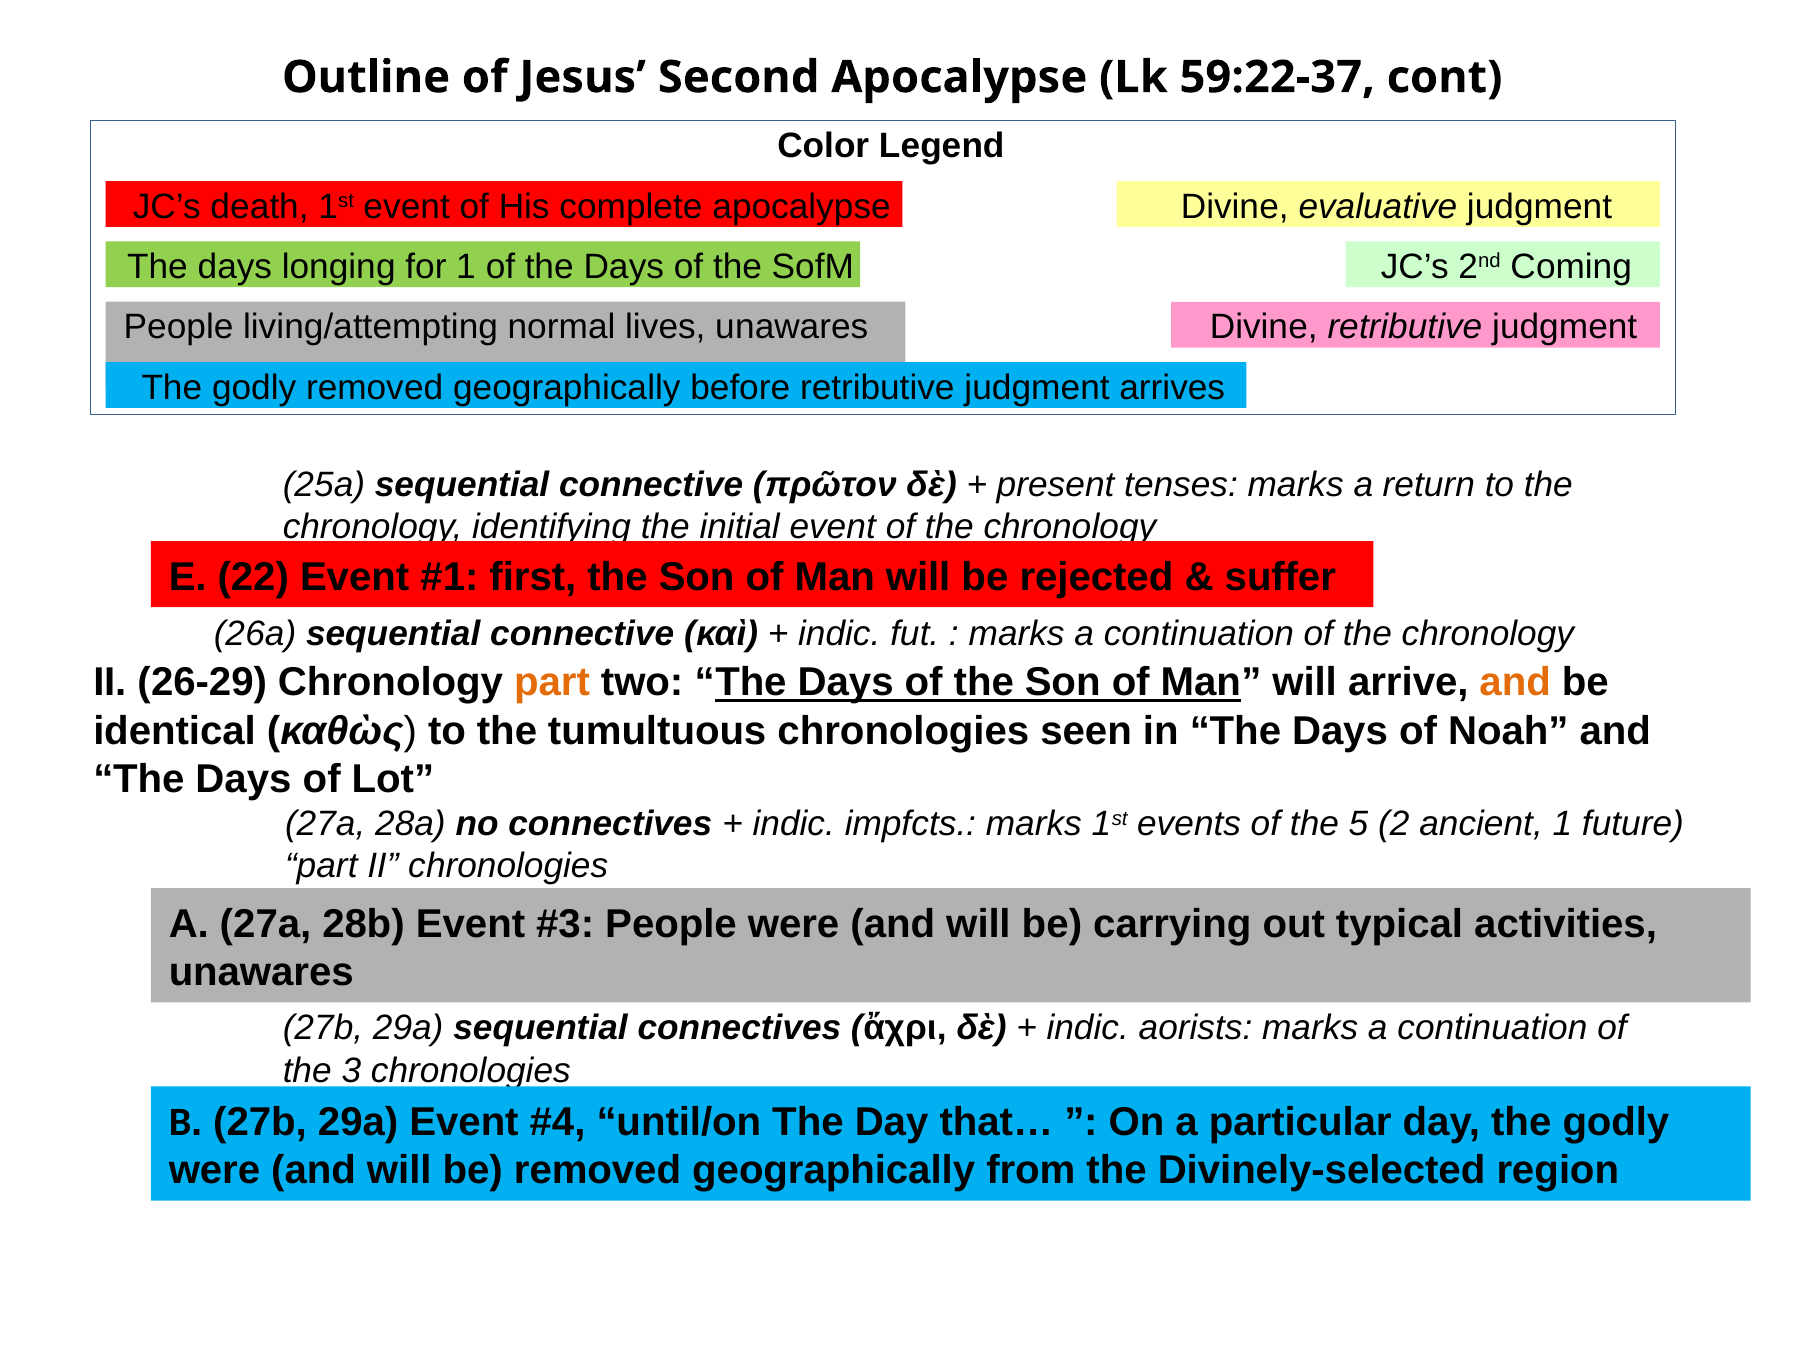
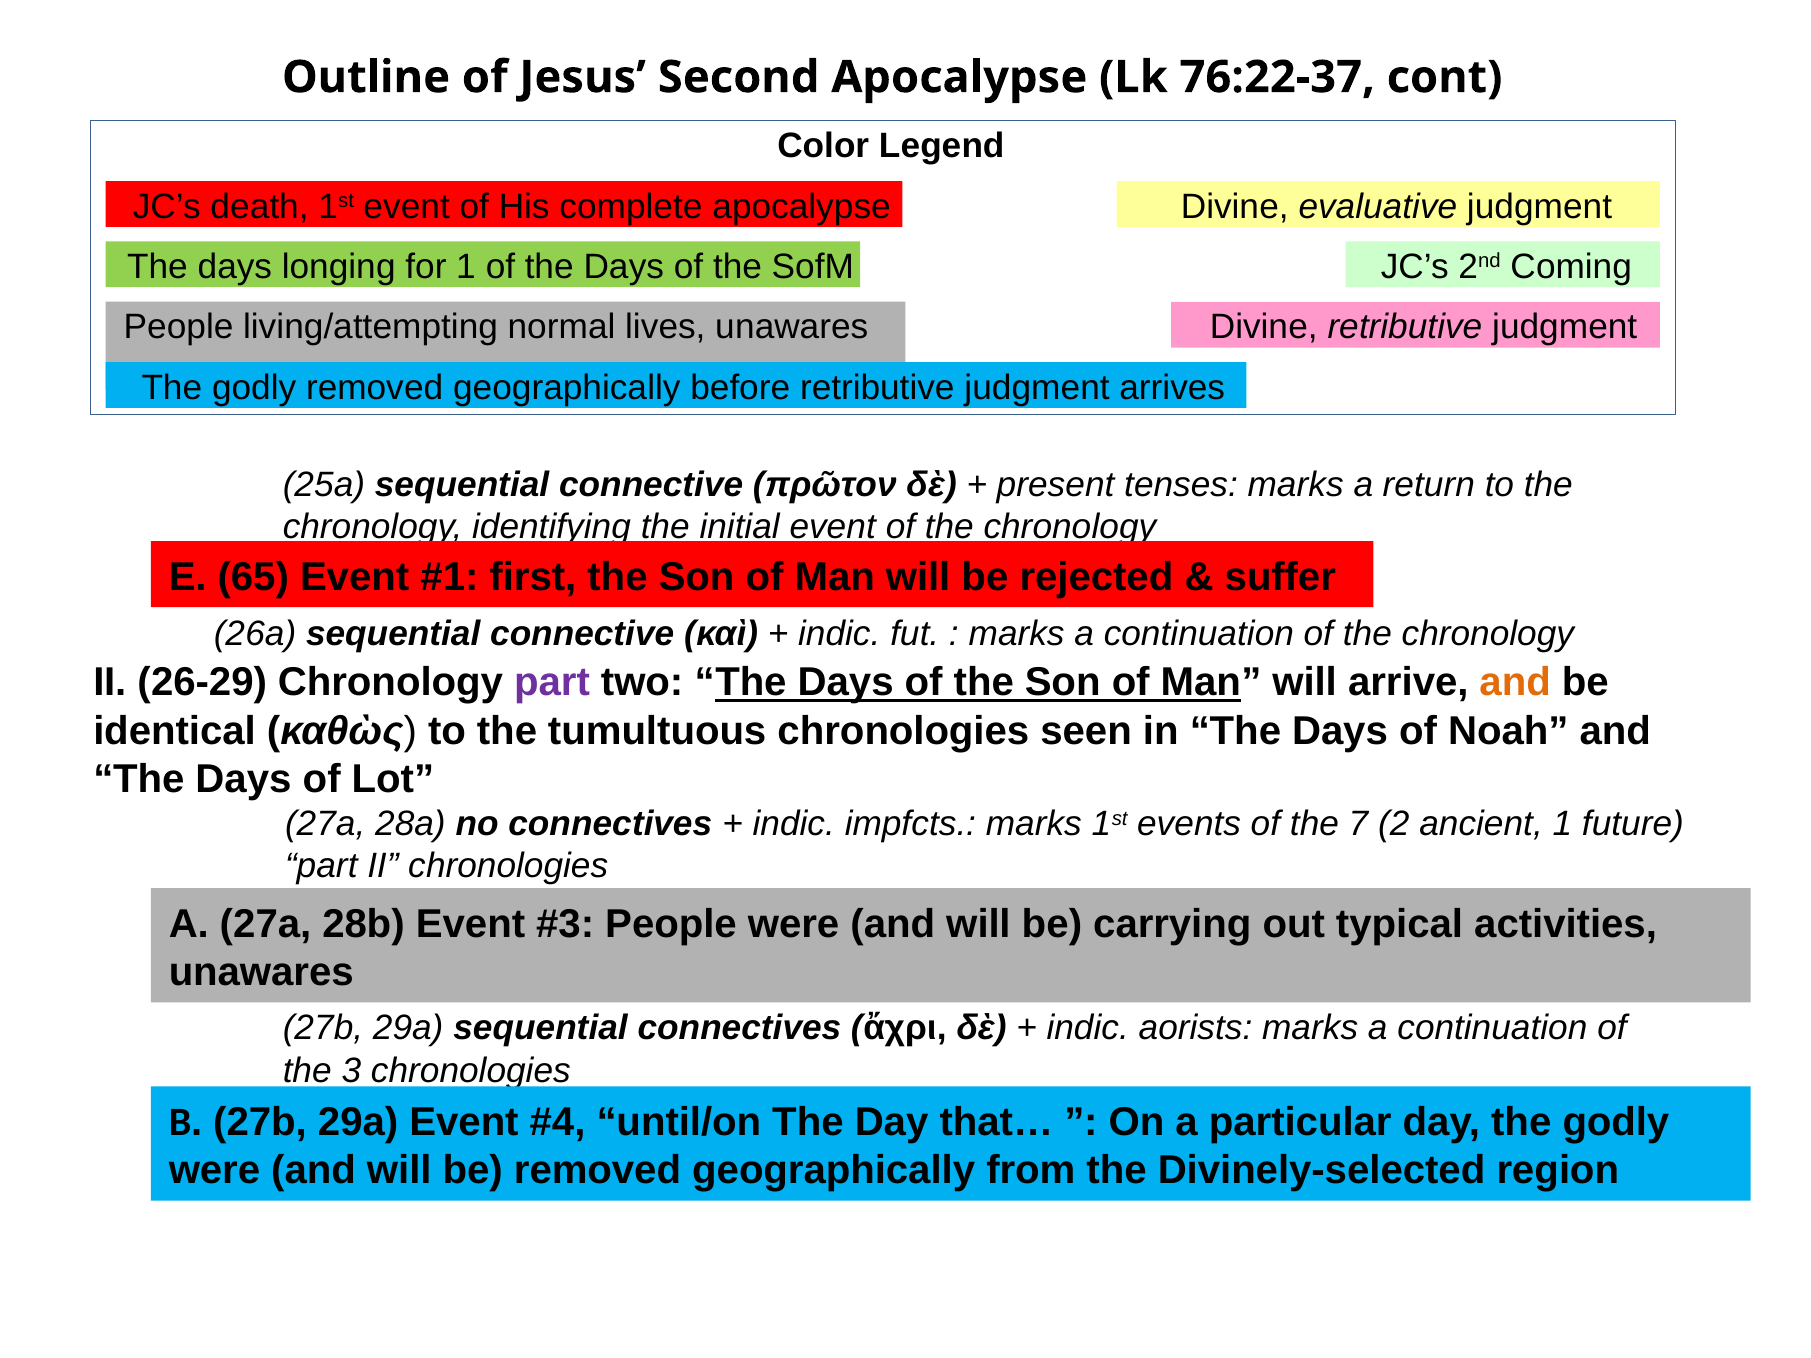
59:22-37: 59:22-37 -> 76:22-37
22: 22 -> 65
part at (552, 683) colour: orange -> purple
5: 5 -> 7
